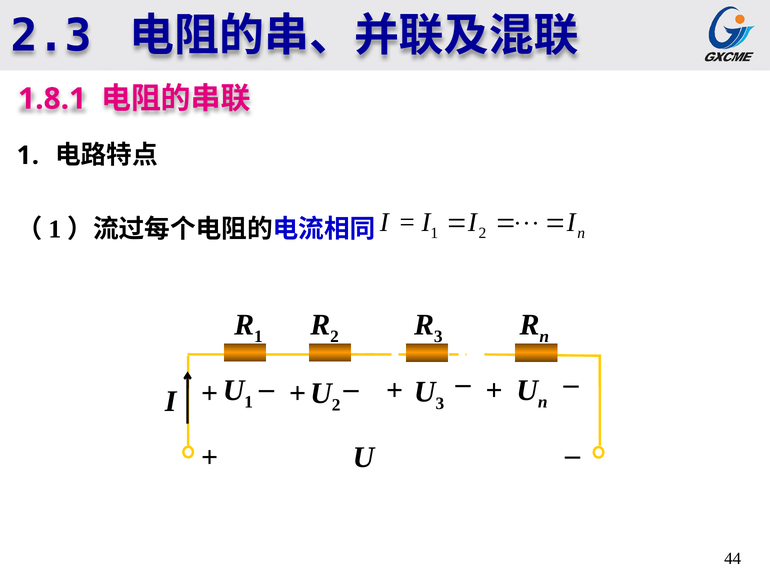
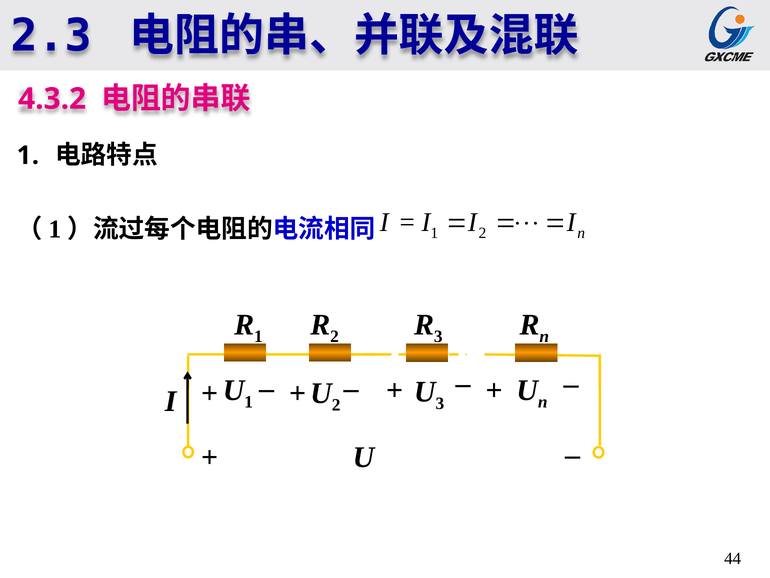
1.8.1: 1.8.1 -> 4.3.2
